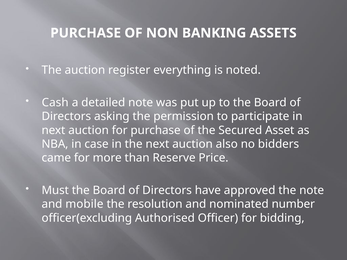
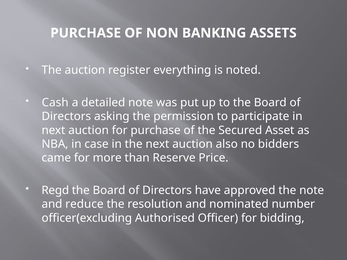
Must: Must -> Regd
mobile: mobile -> reduce
